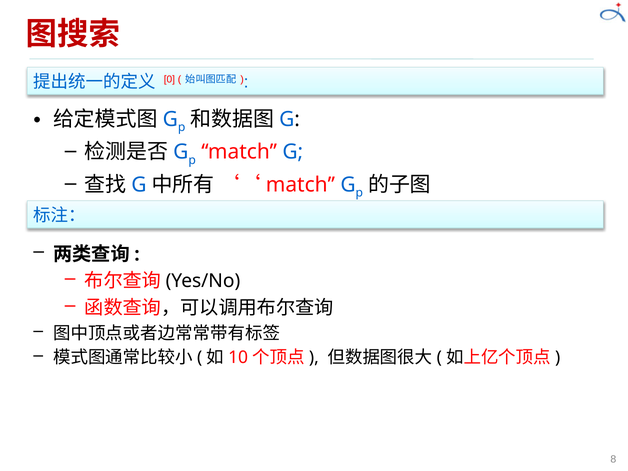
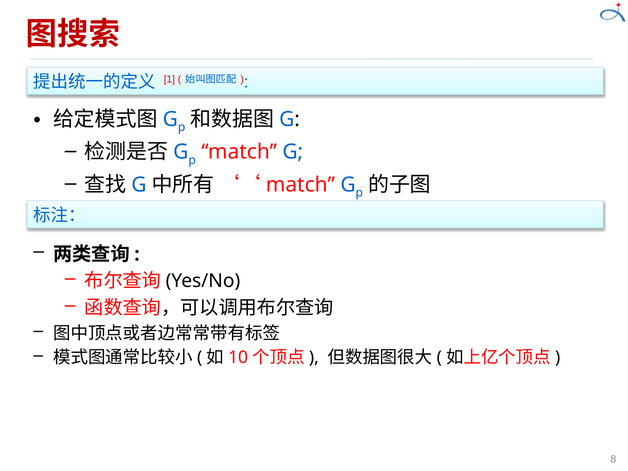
0: 0 -> 1
